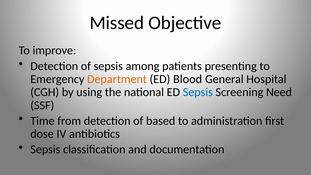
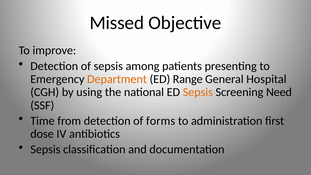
Blood: Blood -> Range
Sepsis at (198, 92) colour: blue -> orange
based: based -> forms
